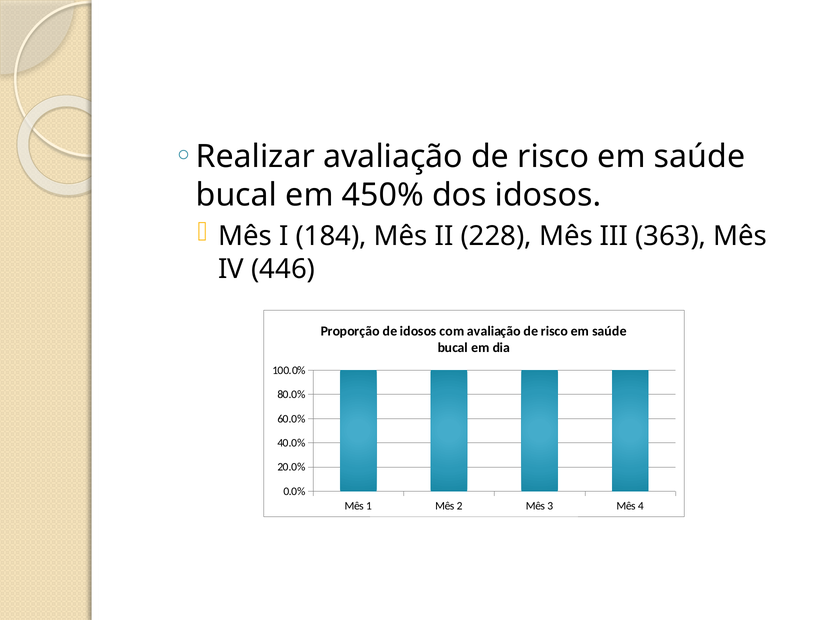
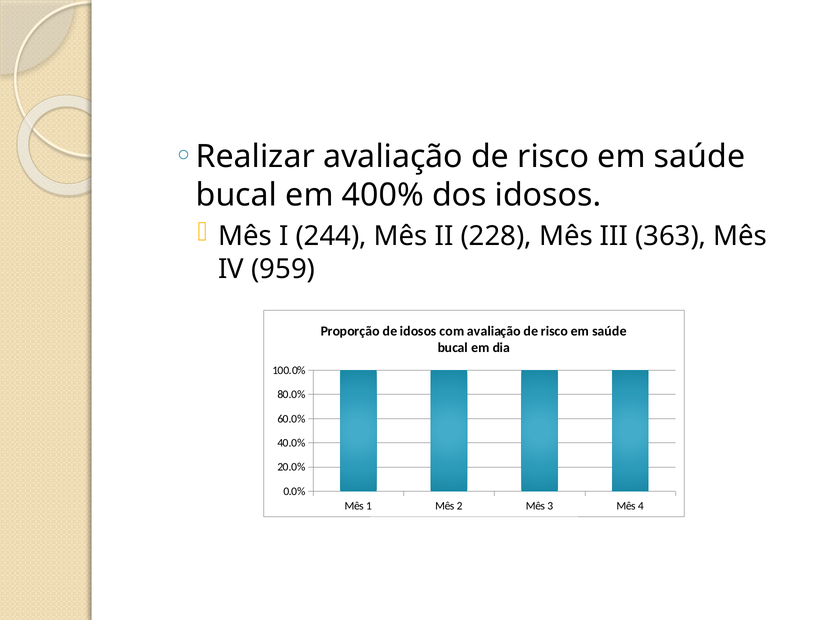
450%: 450% -> 400%
184: 184 -> 244
446: 446 -> 959
